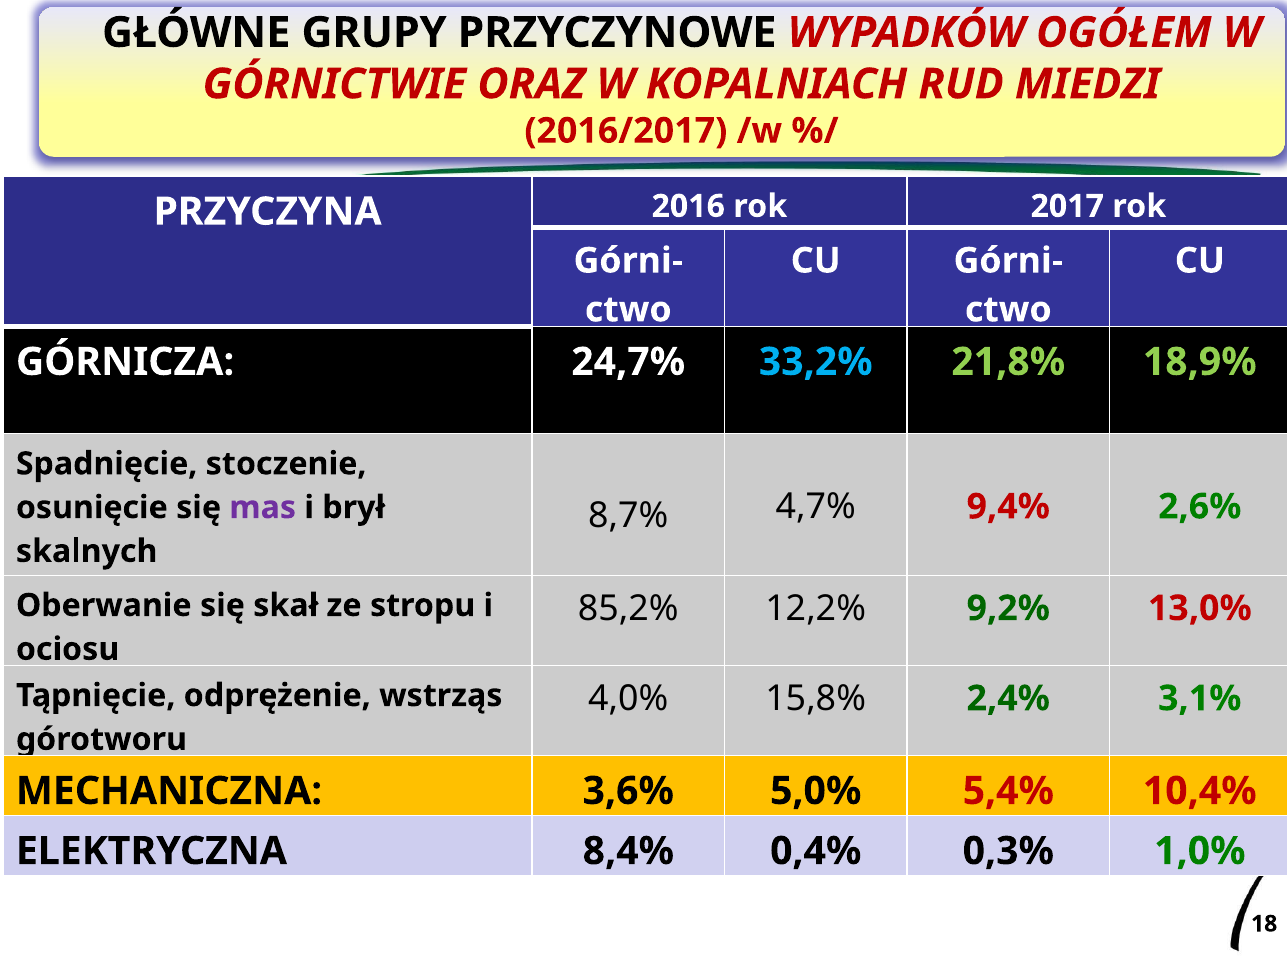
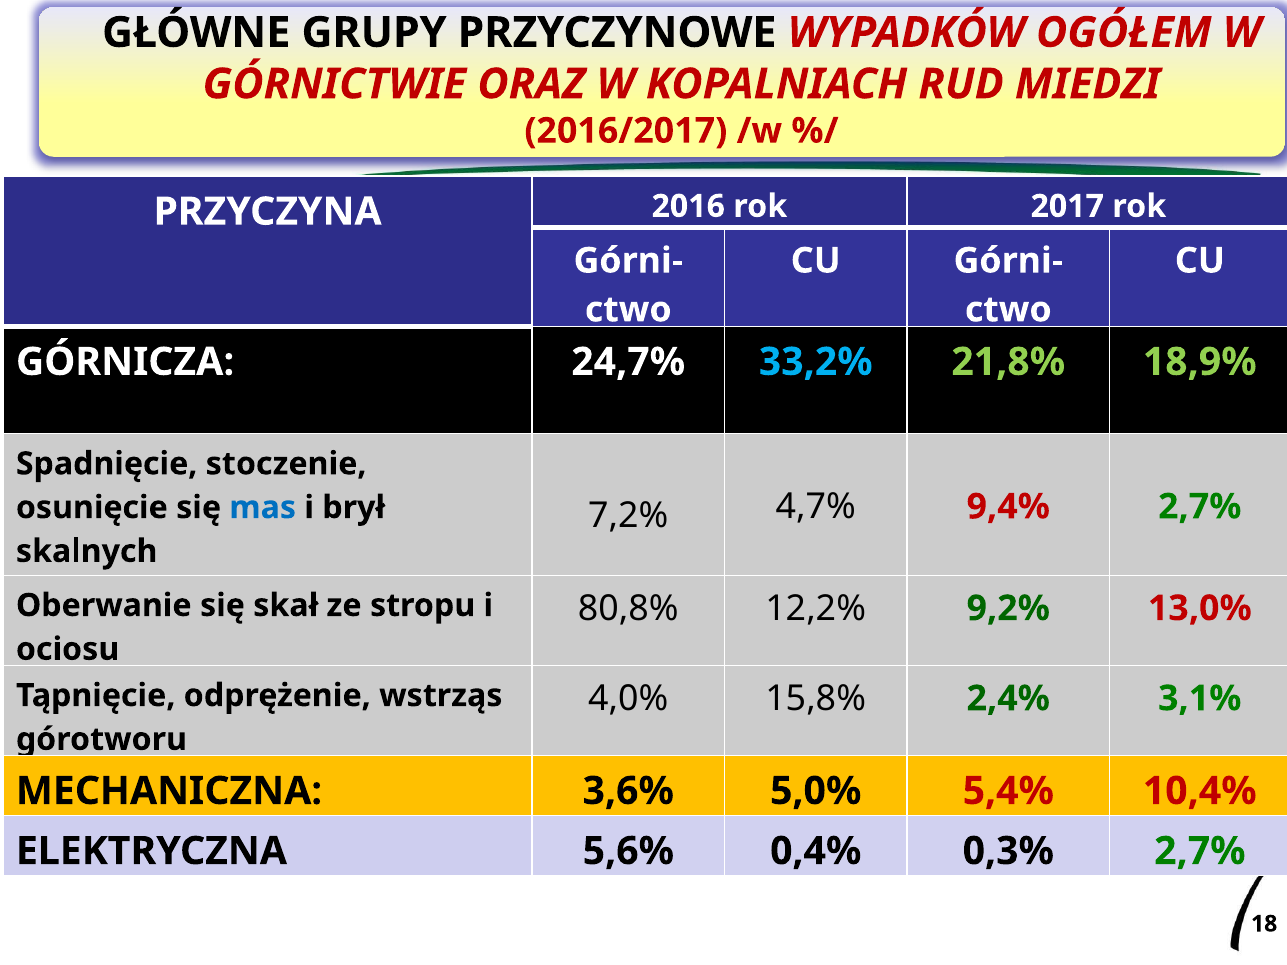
mas colour: purple -> blue
8,7%: 8,7% -> 7,2%
9,4% 2,6%: 2,6% -> 2,7%
85,2%: 85,2% -> 80,8%
8,4%: 8,4% -> 5,6%
0,3% 1,0%: 1,0% -> 2,7%
